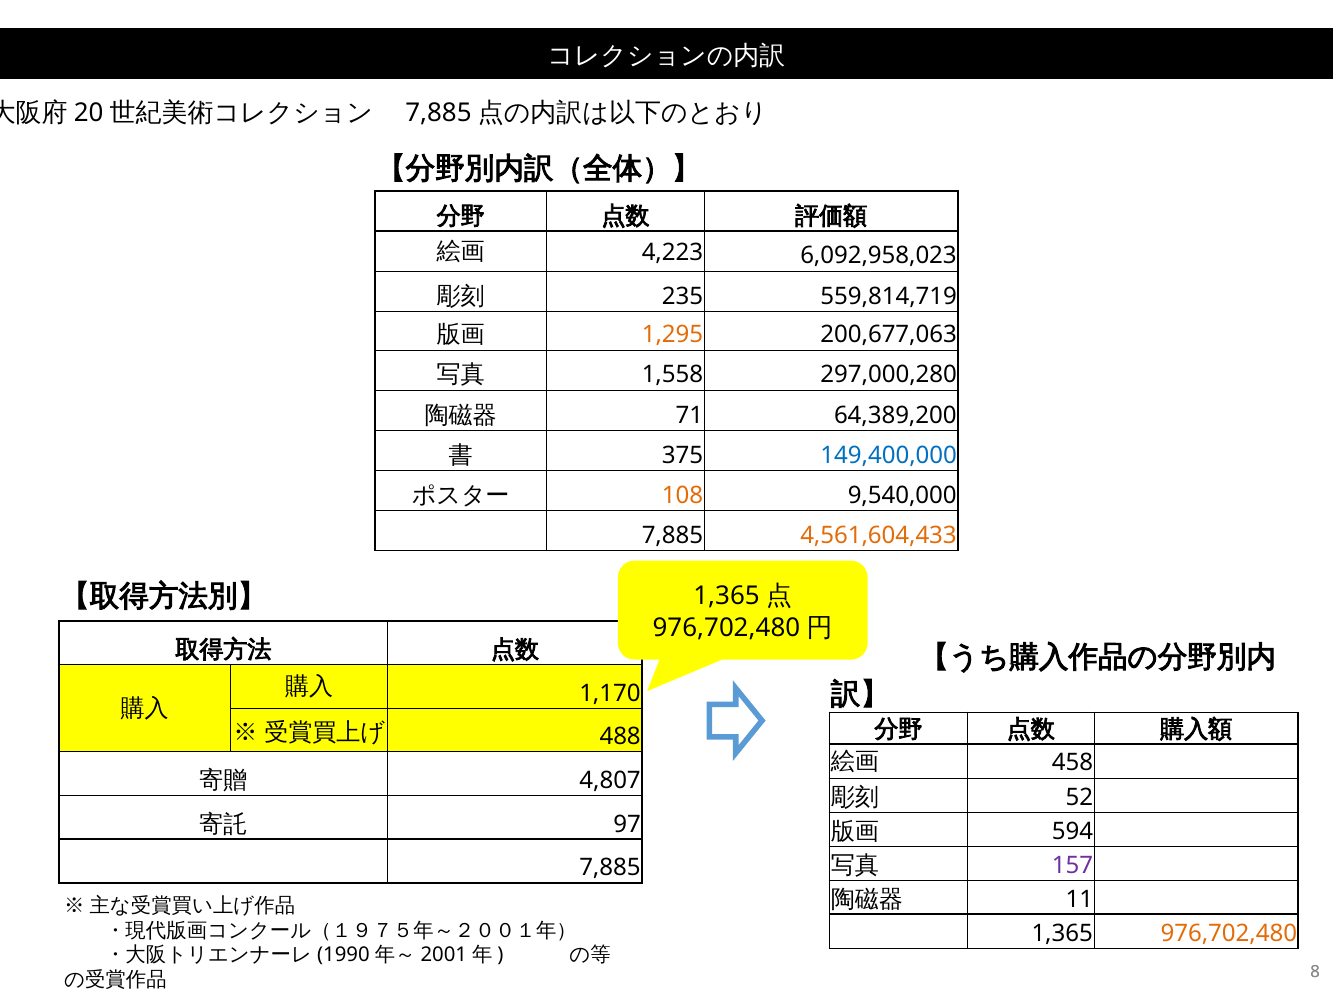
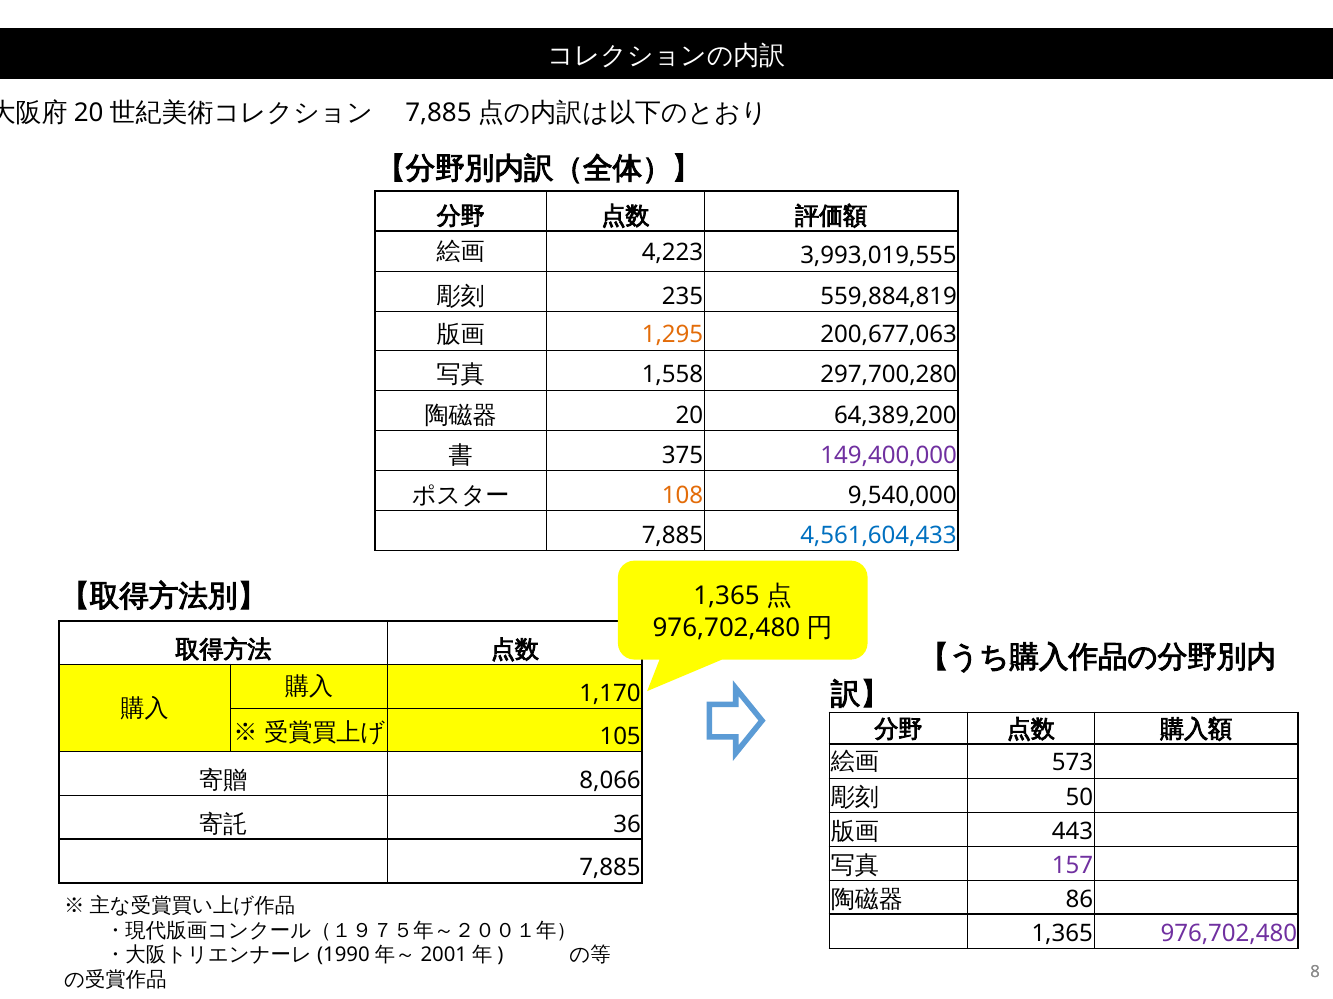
6,092,958,023: 6,092,958,023 -> 3,993,019,555
559,814,719: 559,814,719 -> 559,884,819
297,000,280: 297,000,280 -> 297,700,280
71: 71 -> 20
149,400,000 colour: blue -> purple
4,561,604,433 colour: orange -> blue
488: 488 -> 105
458: 458 -> 573
4,807: 4,807 -> 8,066
52: 52 -> 50
97: 97 -> 36
594: 594 -> 443
11: 11 -> 86
976,702,480 colour: orange -> purple
